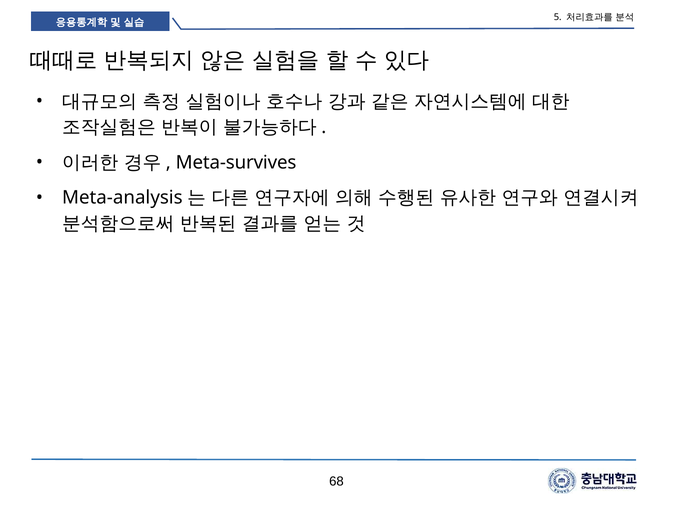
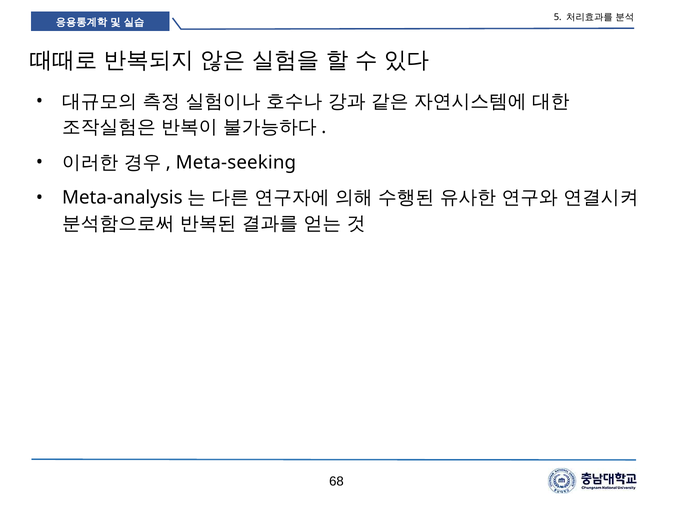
Meta-survives: Meta-survives -> Meta-seeking
